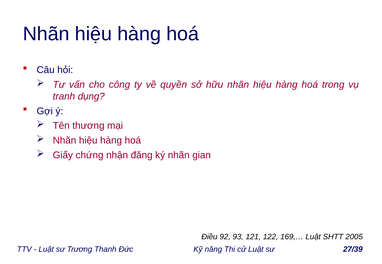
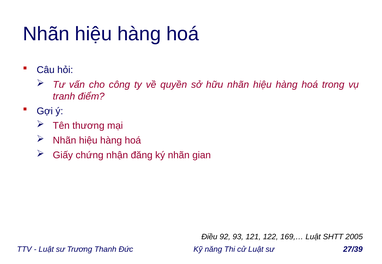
dụng: dụng -> điểm
